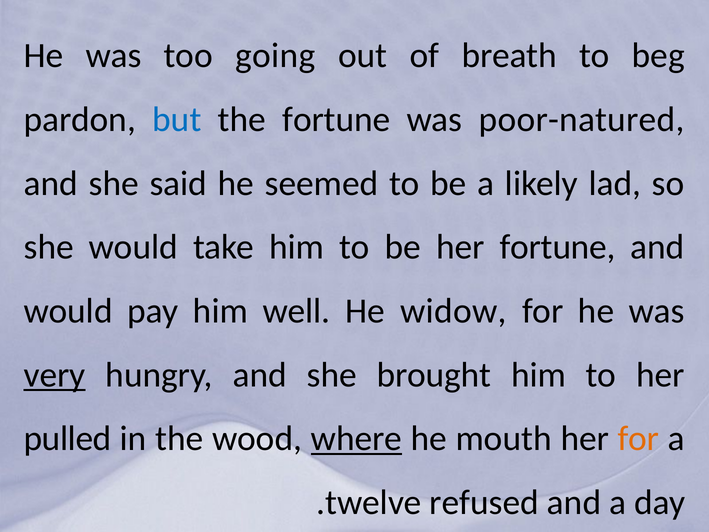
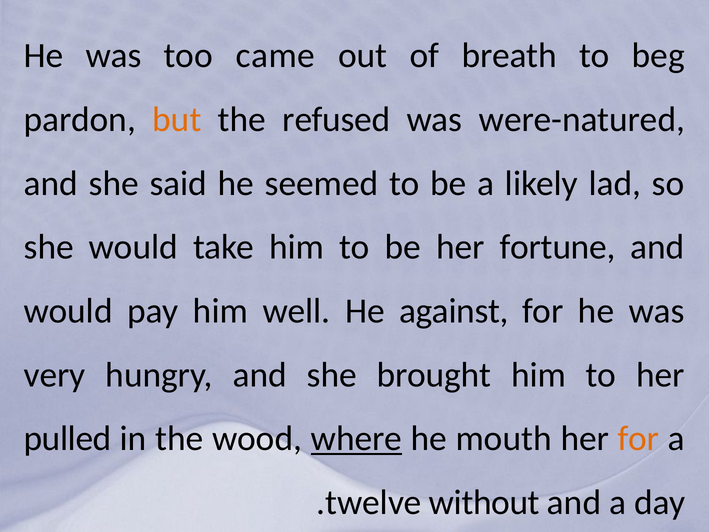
going: going -> came
but colour: blue -> orange
the fortune: fortune -> refused
poor-natured: poor-natured -> were-natured
widow: widow -> against
very underline: present -> none
refused: refused -> without
